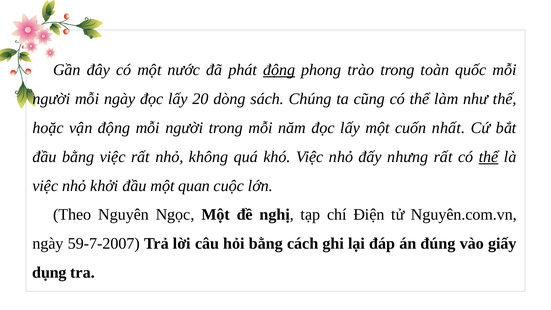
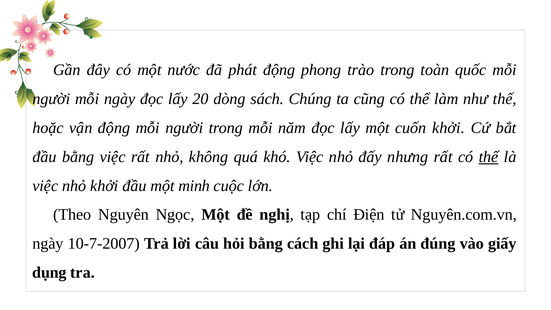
động at (279, 70) underline: present -> none
cuốn nhất: nhất -> khởi
quan: quan -> minh
59-7-2007: 59-7-2007 -> 10-7-2007
